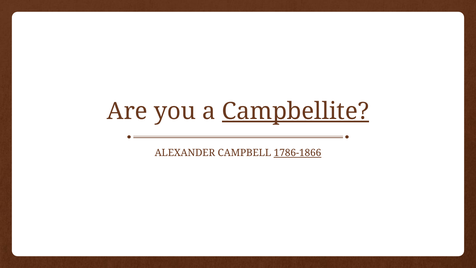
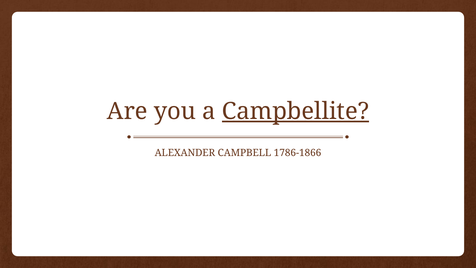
1786-1866 underline: present -> none
